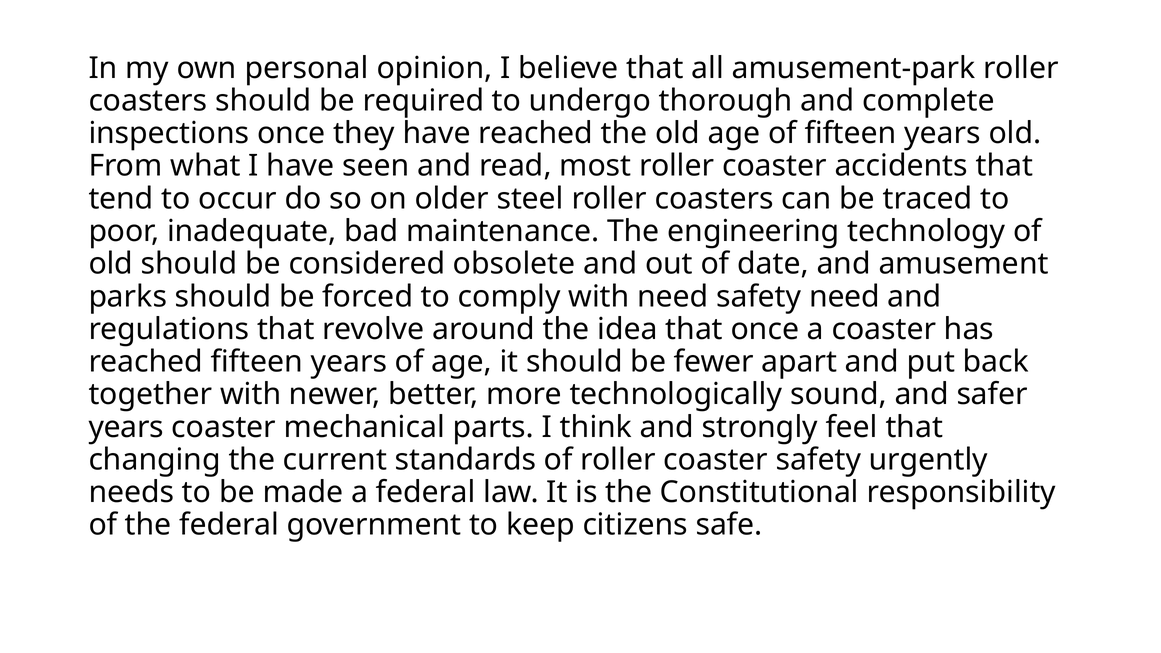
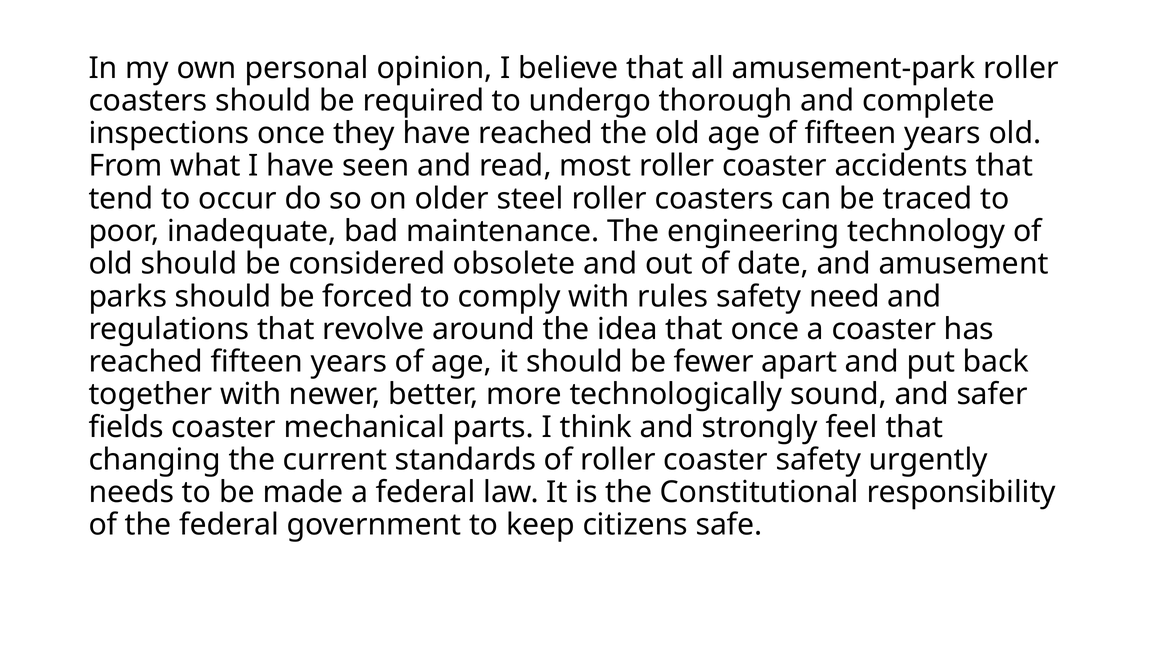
with need: need -> rules
years at (126, 427): years -> fields
